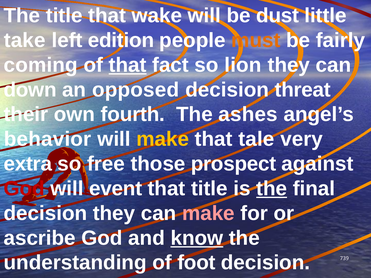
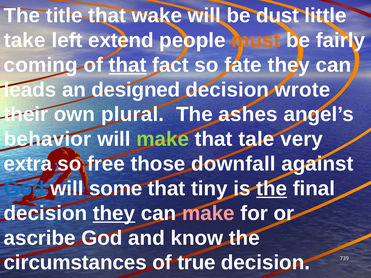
edition: edition -> extend
lion: lion -> fate
down: down -> leads
opposed: opposed -> designed
threat: threat -> wrote
fourth: fourth -> plural
make at (163, 139) colour: yellow -> light green
prospect: prospect -> downfall
God at (24, 189) colour: red -> blue
event: event -> some
that title: title -> tiny
they at (114, 213) underline: none -> present
know underline: present -> none
understanding: understanding -> circumstances
foot: foot -> true
